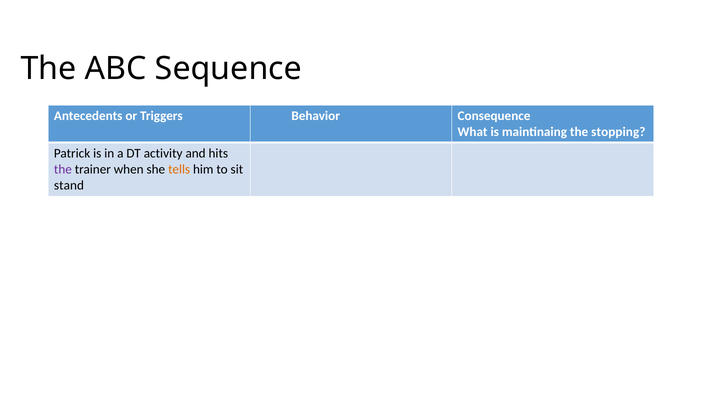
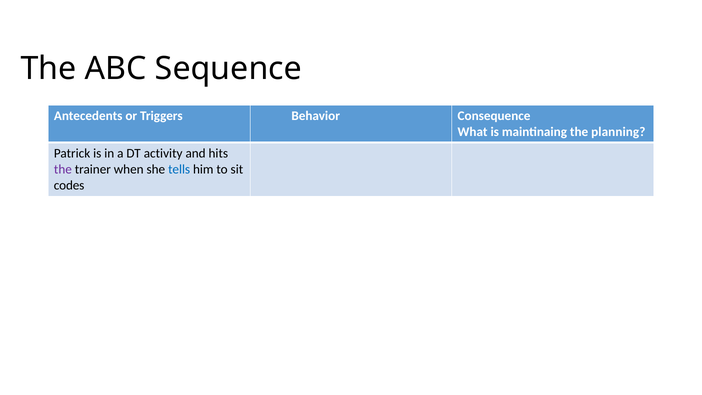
stopping: stopping -> planning
tells colour: orange -> blue
stand: stand -> codes
